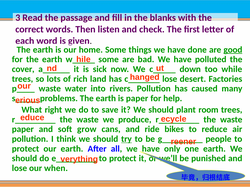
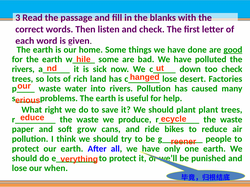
cover at (23, 69): cover -> rivers
too while: while -> check
is paper: paper -> useful
plant room: room -> plant
try underline: present -> none
